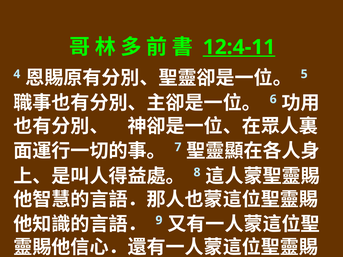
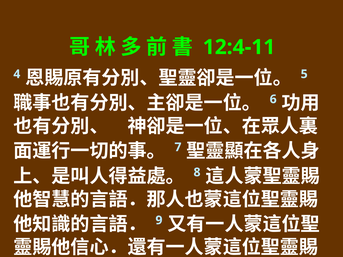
12:4-11 underline: present -> none
